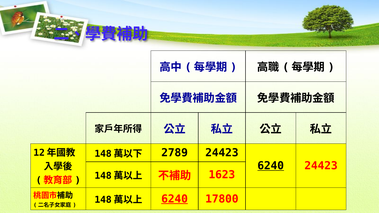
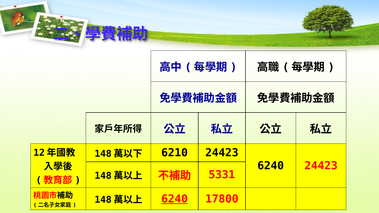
2789: 2789 -> 6210
6240 at (271, 166) underline: present -> none
1623: 1623 -> 5331
